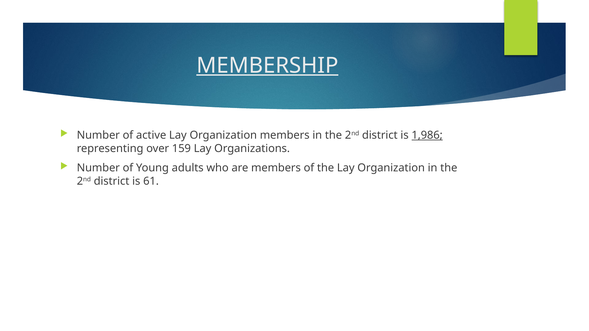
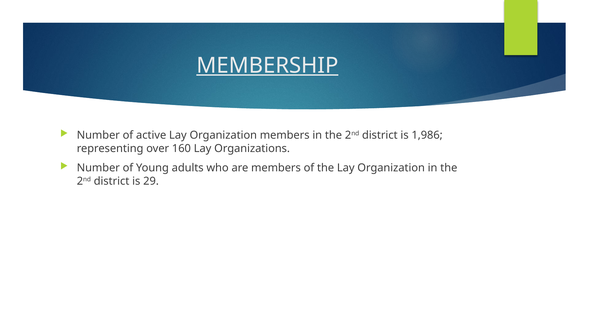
1,986 underline: present -> none
159: 159 -> 160
61: 61 -> 29
